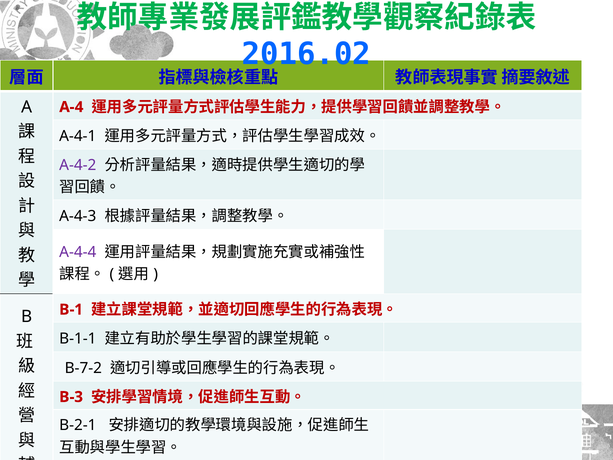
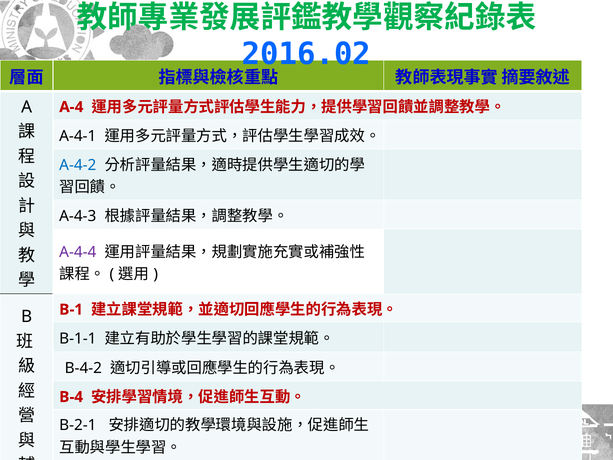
A-4-2 colour: purple -> blue
B-7-2: B-7-2 -> B-4-2
B-3: B-3 -> B-4
